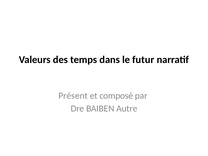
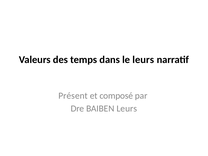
le futur: futur -> leurs
BAIBEN Autre: Autre -> Leurs
